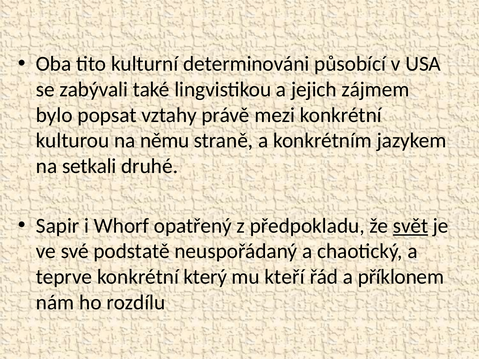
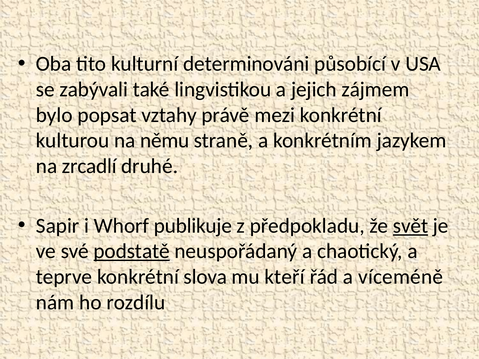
setkali: setkali -> zrcadlí
opatřený: opatřený -> publikuje
podstatě underline: none -> present
který: který -> slova
příklonem: příklonem -> víceméně
